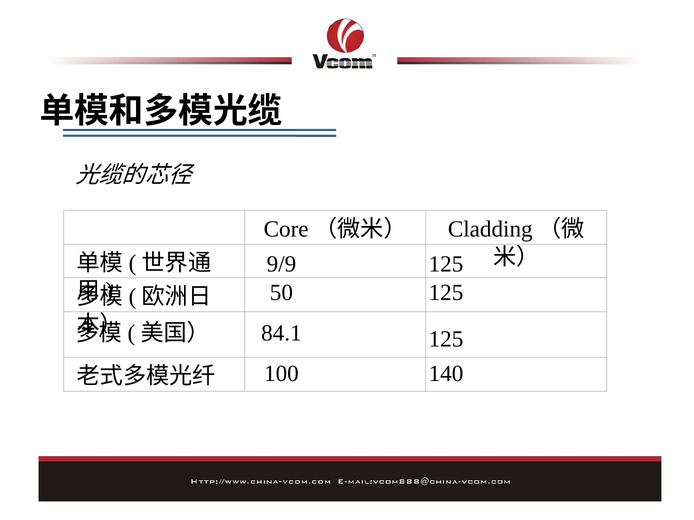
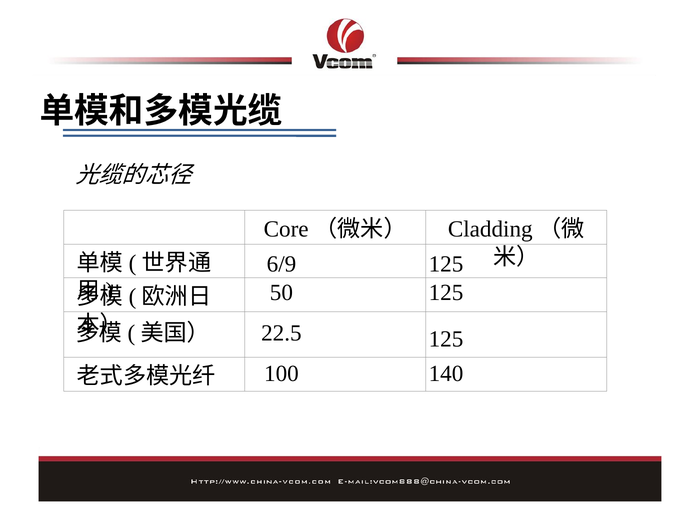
9/9: 9/9 -> 6/9
84.1: 84.1 -> 22.5
